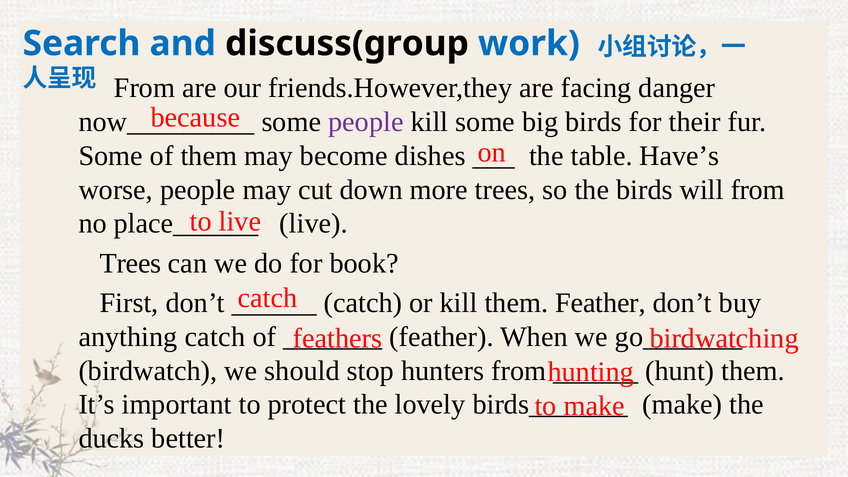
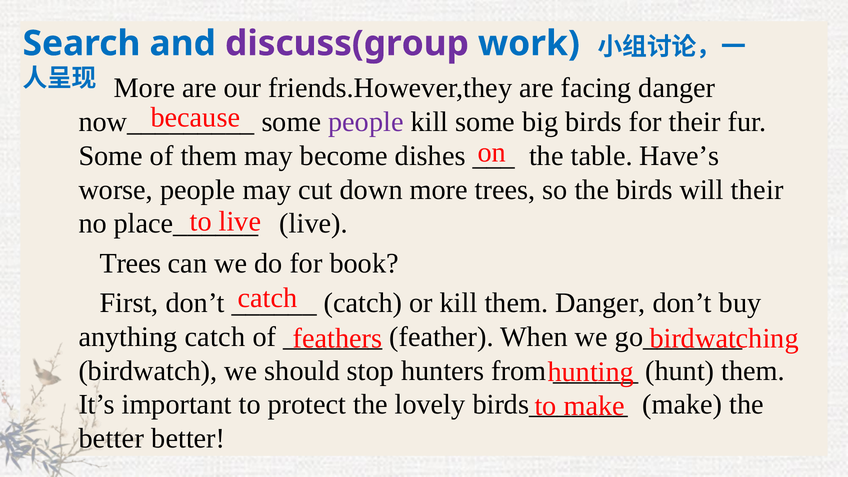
discuss(group colour: black -> purple
From at (144, 88): From -> More
will from: from -> their
them Feather: Feather -> Danger
ducks at (111, 439): ducks -> better
